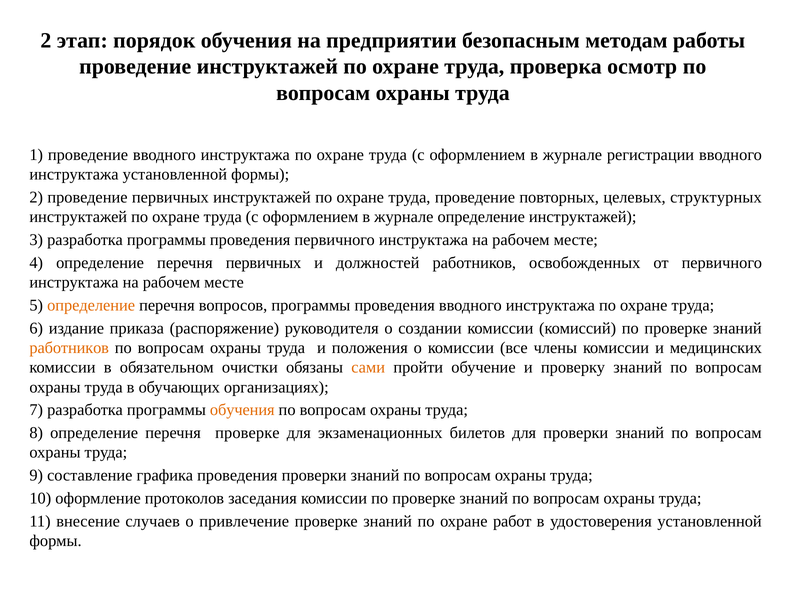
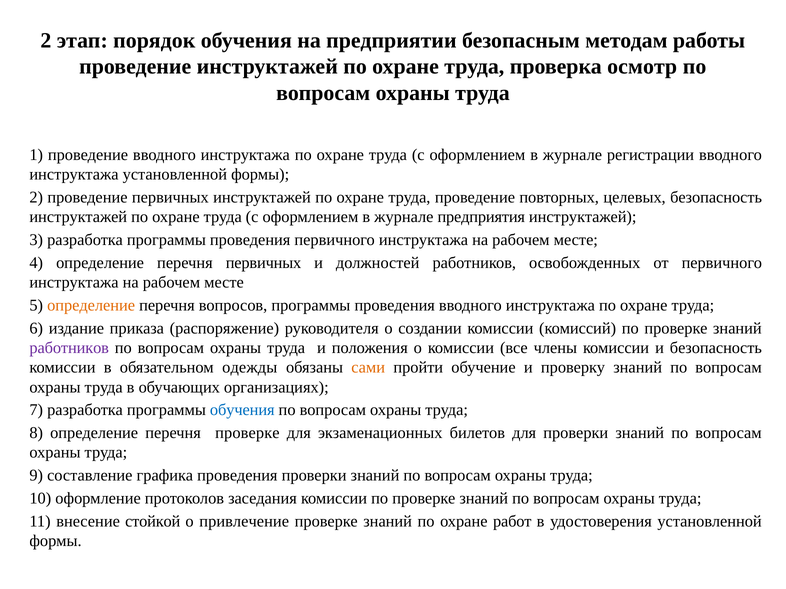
целевых структурных: структурных -> безопасность
журнале определение: определение -> предприятия
работников at (69, 348) colour: orange -> purple
и медицинских: медицинских -> безопасность
очистки: очистки -> одежды
обучения at (242, 410) colour: orange -> blue
случаев: случаев -> стойкой
